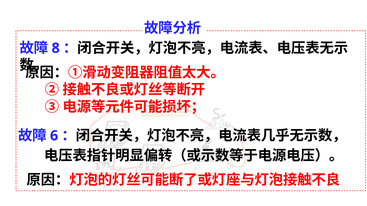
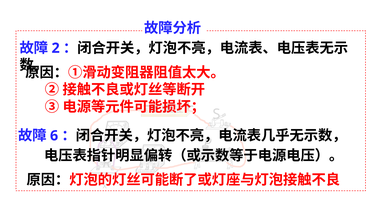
8: 8 -> 2
